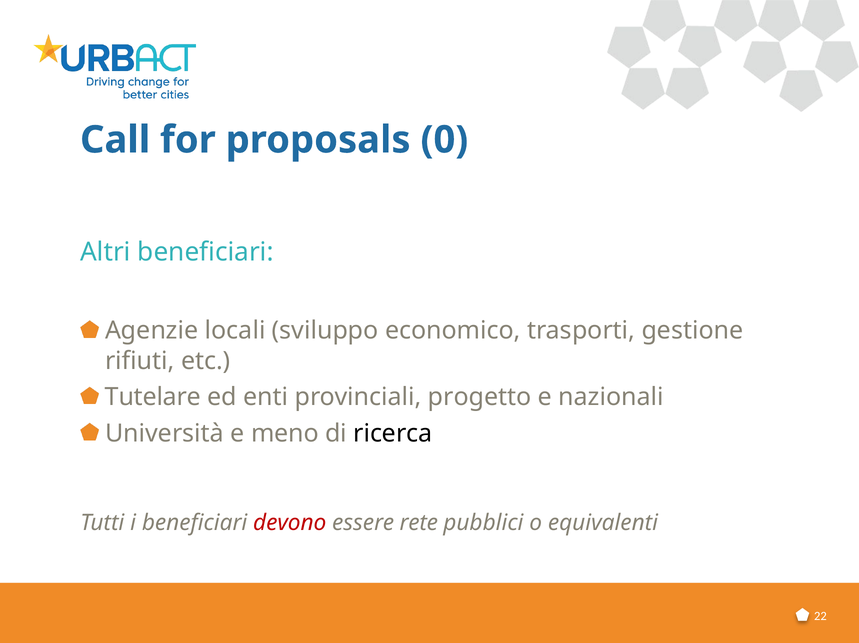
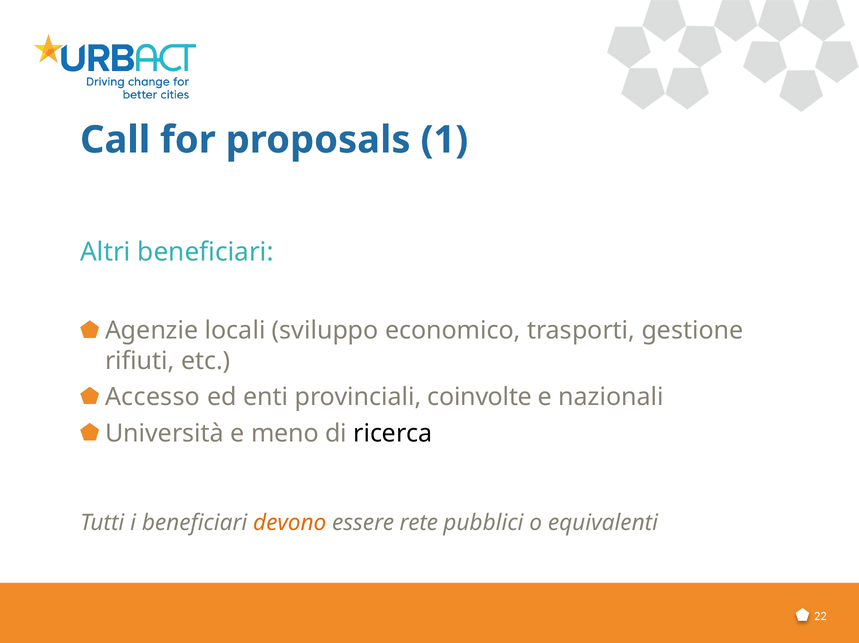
0: 0 -> 1
Tutelare: Tutelare -> Accesso
progetto: progetto -> coinvolte
devono colour: red -> orange
